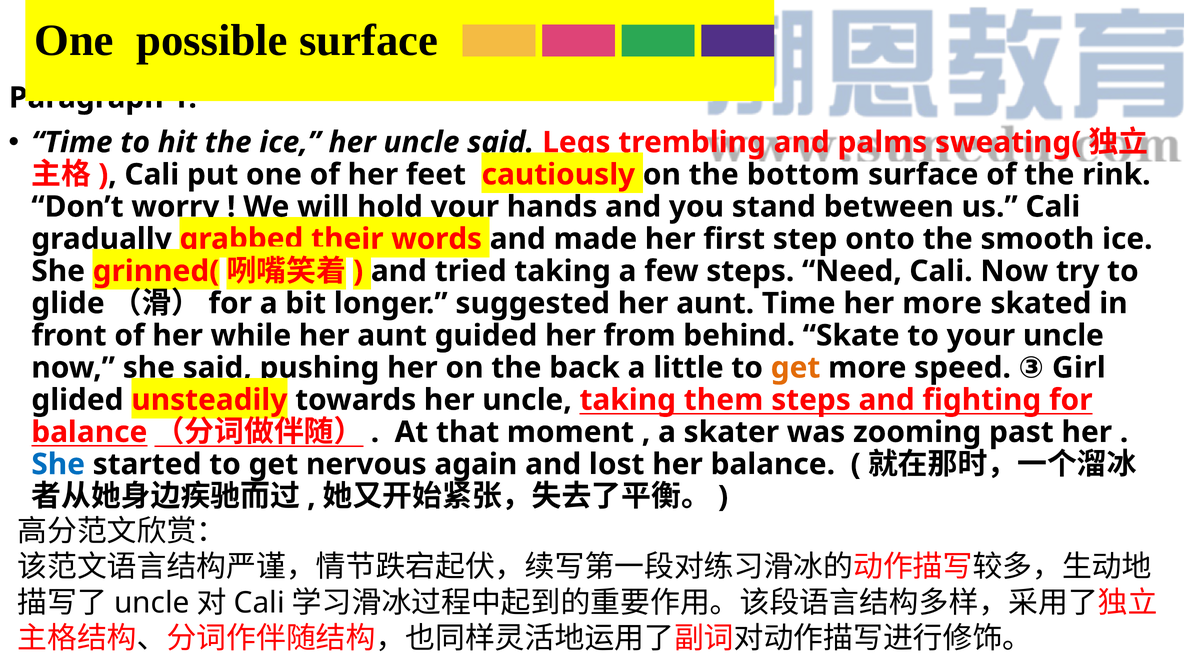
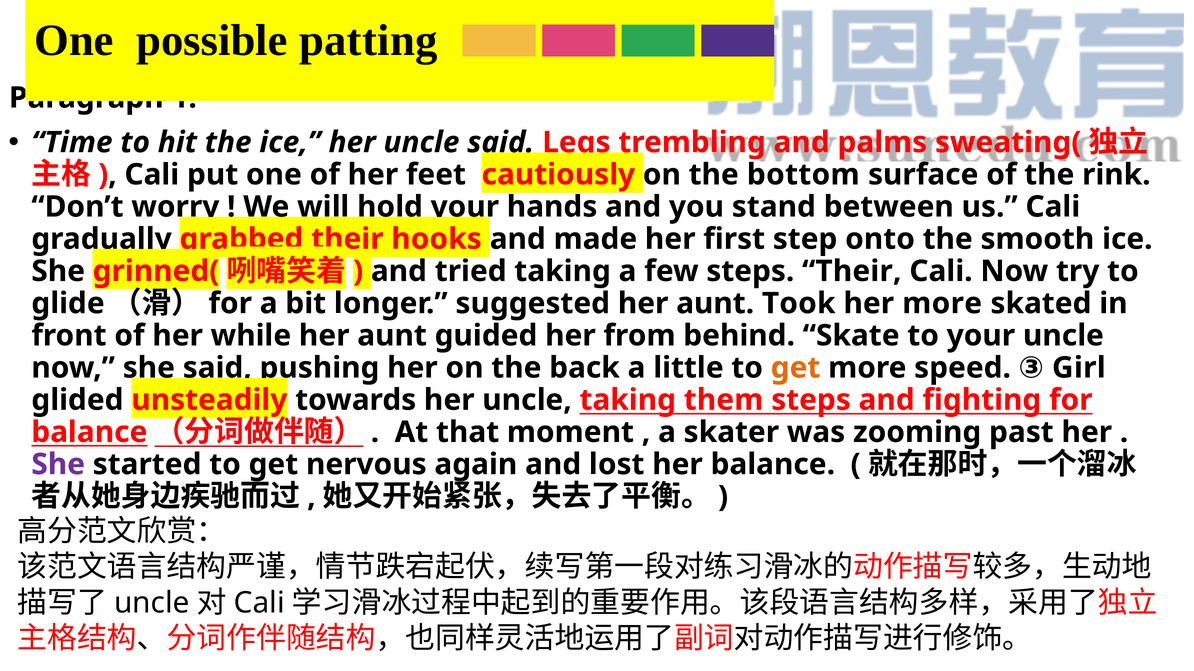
possible surface: surface -> patting
words: words -> hooks
steps Need: Need -> Their
aunt Time: Time -> Took
She at (58, 465) colour: blue -> purple
